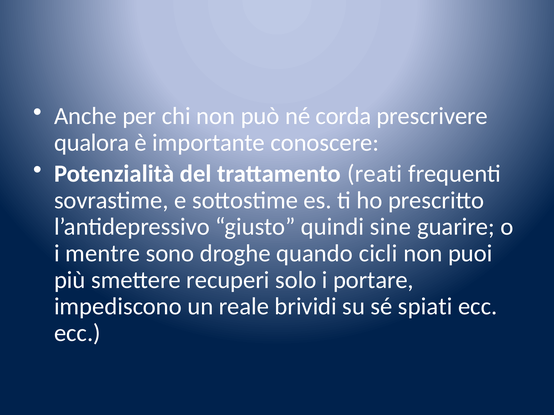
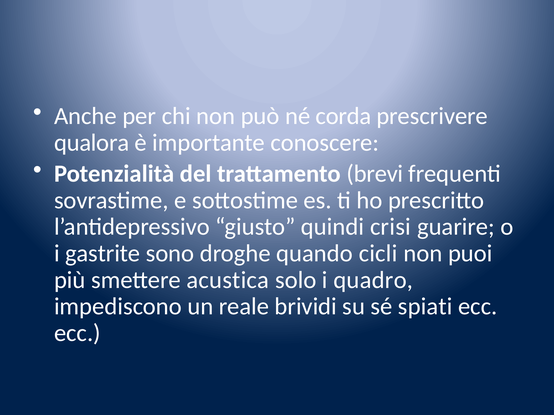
reati: reati -> brevi
sine: sine -> crisi
mentre: mentre -> gastrite
recuperi: recuperi -> acustica
portare: portare -> quadro
